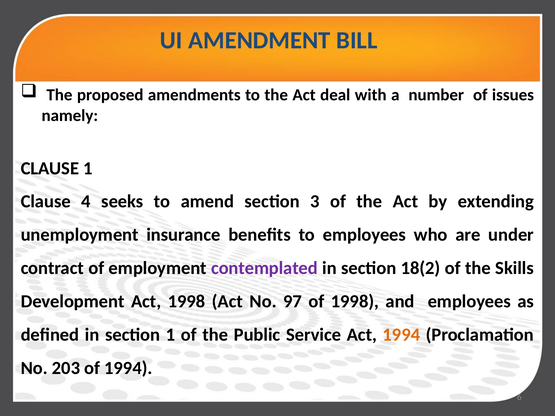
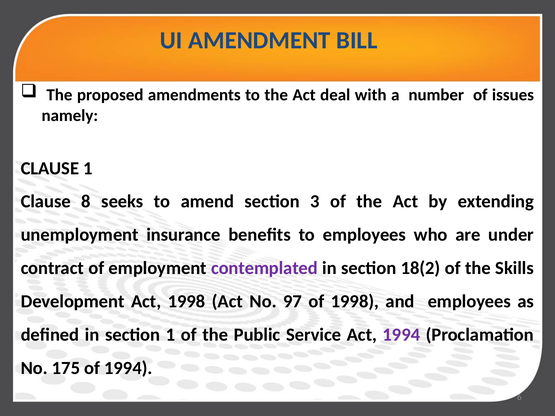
4: 4 -> 8
1994 at (401, 335) colour: orange -> purple
203: 203 -> 175
